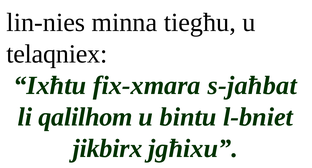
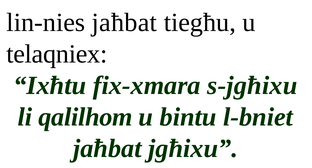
lin-nies minna: minna -> jaħbat
s-jaħbat: s-jaħbat -> s-jgħixu
jikbirx at (107, 148): jikbirx -> jaħbat
